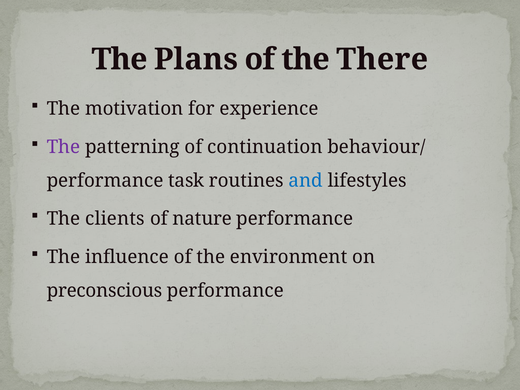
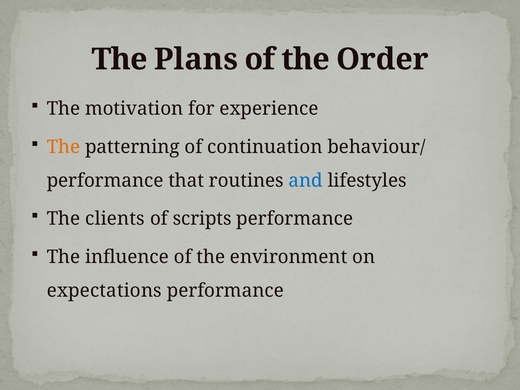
There: There -> Order
The at (63, 147) colour: purple -> orange
task: task -> that
nature: nature -> scripts
preconscious: preconscious -> expectations
